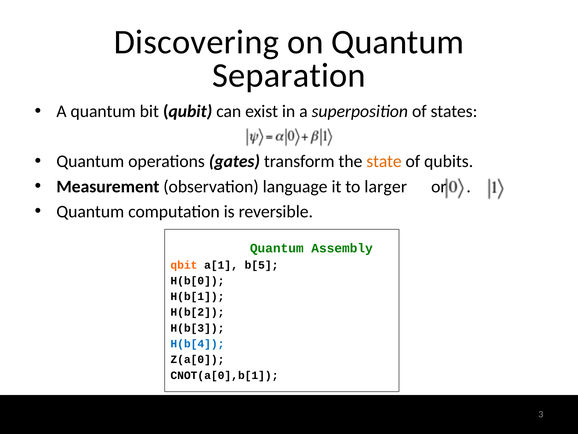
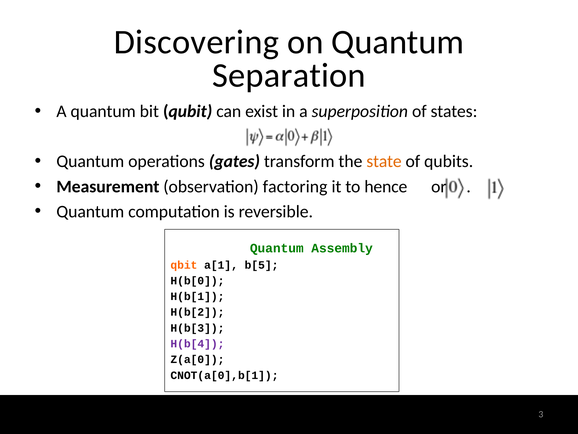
language: language -> factoring
larger: larger -> hence
H(b[4 colour: blue -> purple
